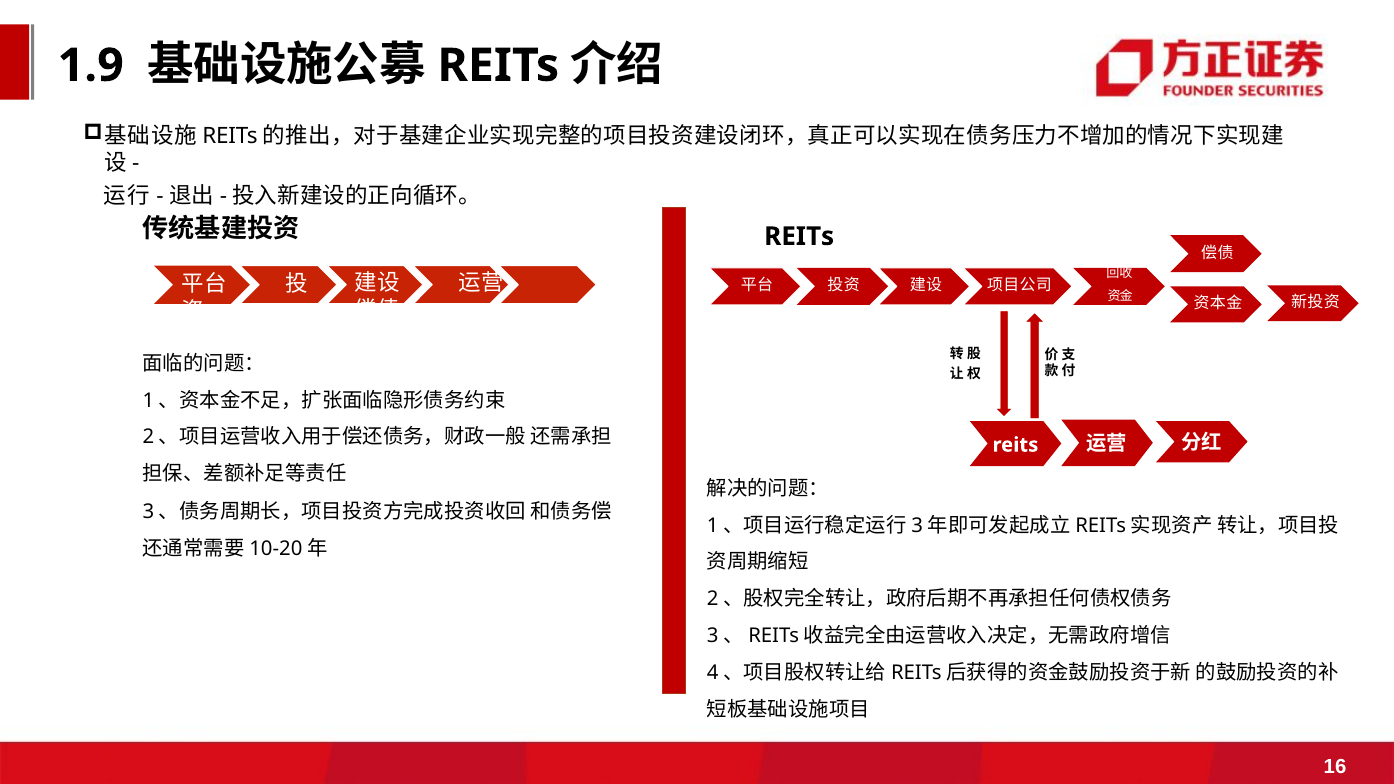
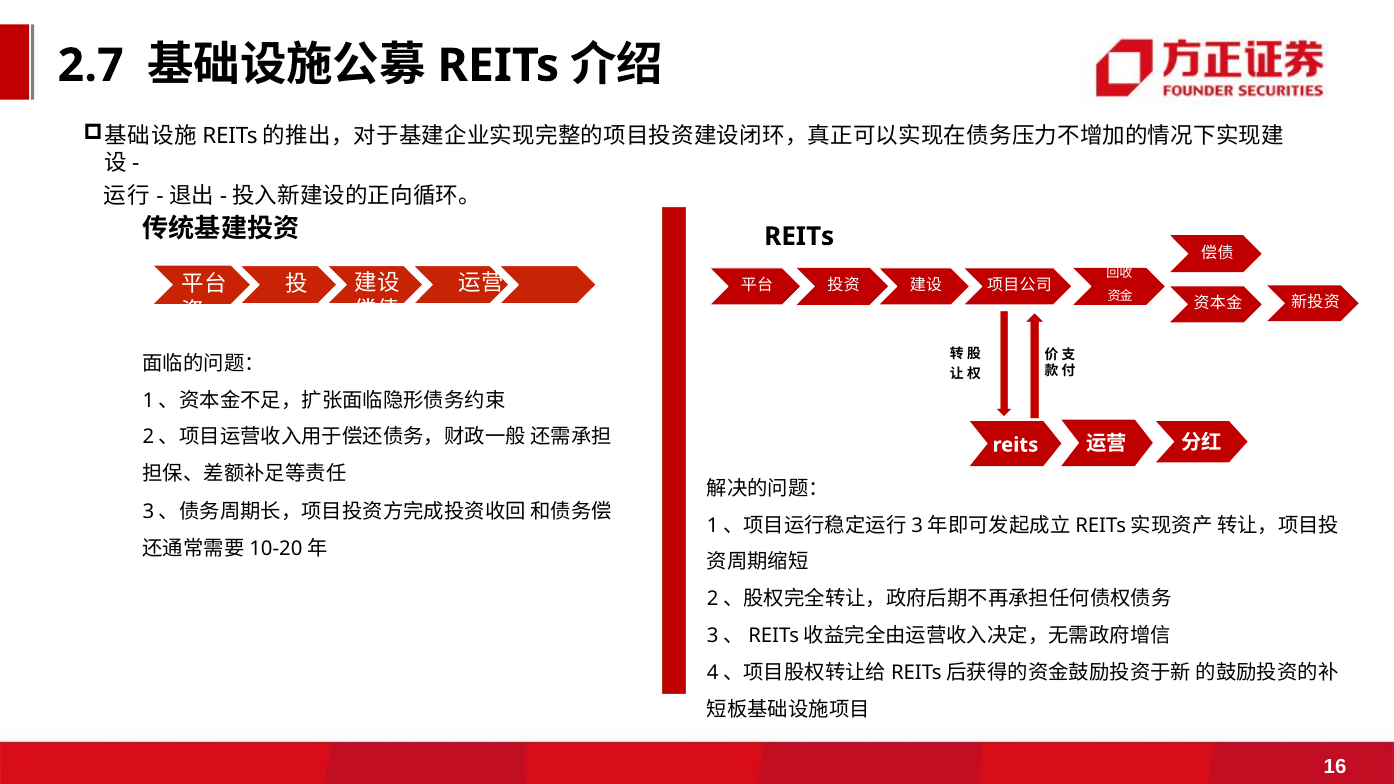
1.9: 1.9 -> 2.7
